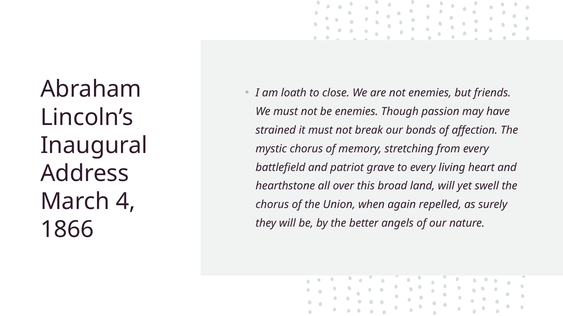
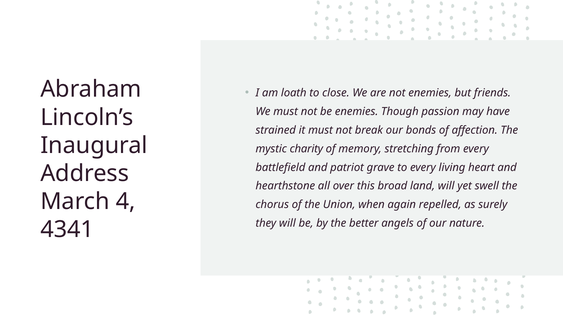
mystic chorus: chorus -> charity
1866: 1866 -> 4341
